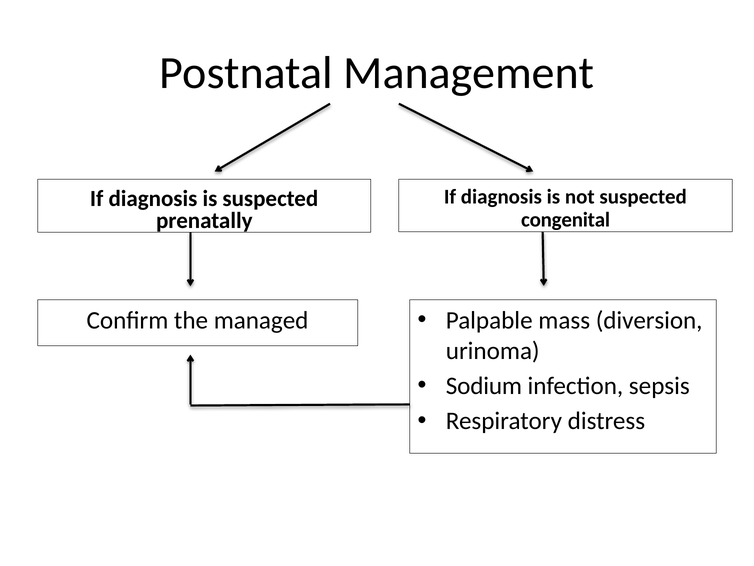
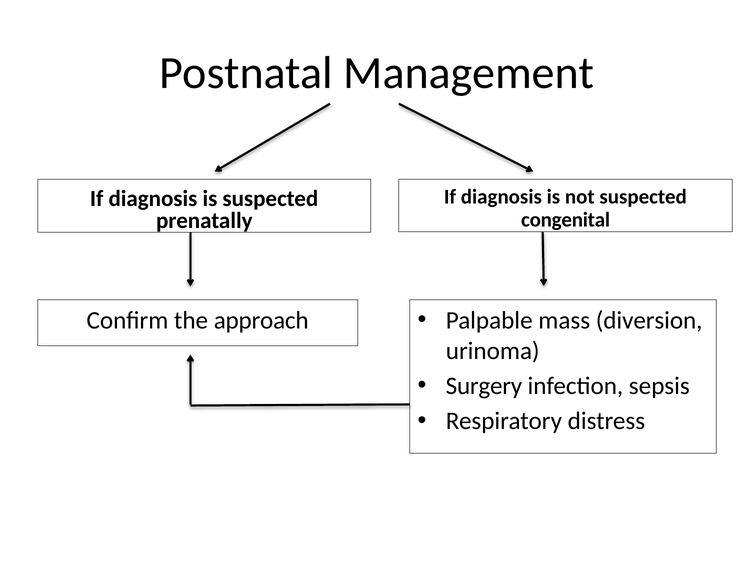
managed: managed -> approach
Sodium: Sodium -> Surgery
